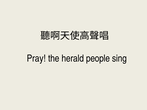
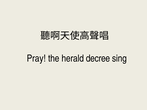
people: people -> decree
